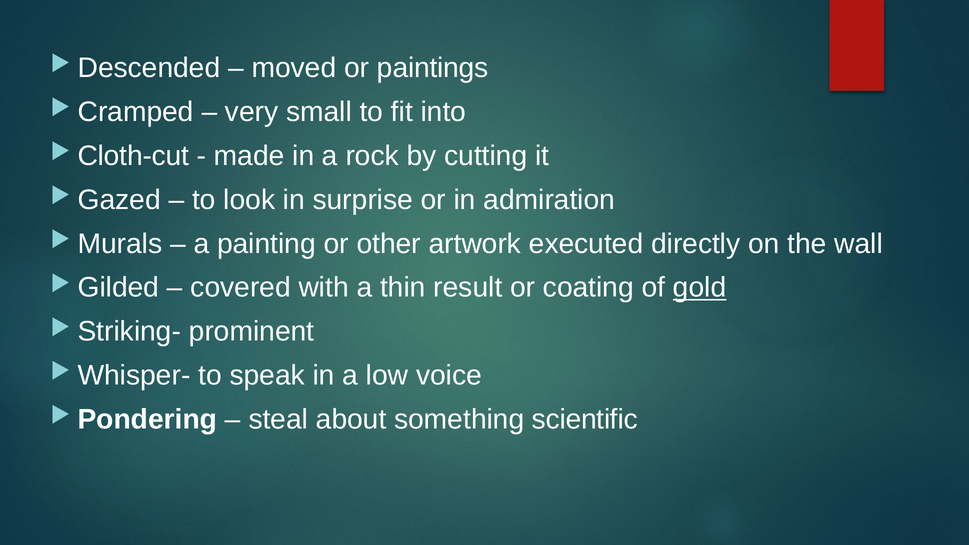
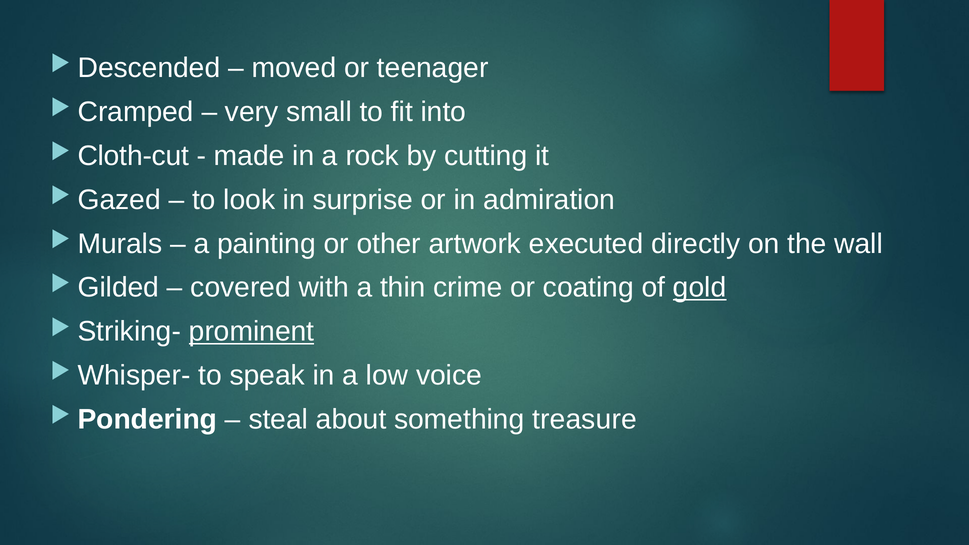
paintings: paintings -> teenager
result: result -> crime
prominent underline: none -> present
scientific: scientific -> treasure
